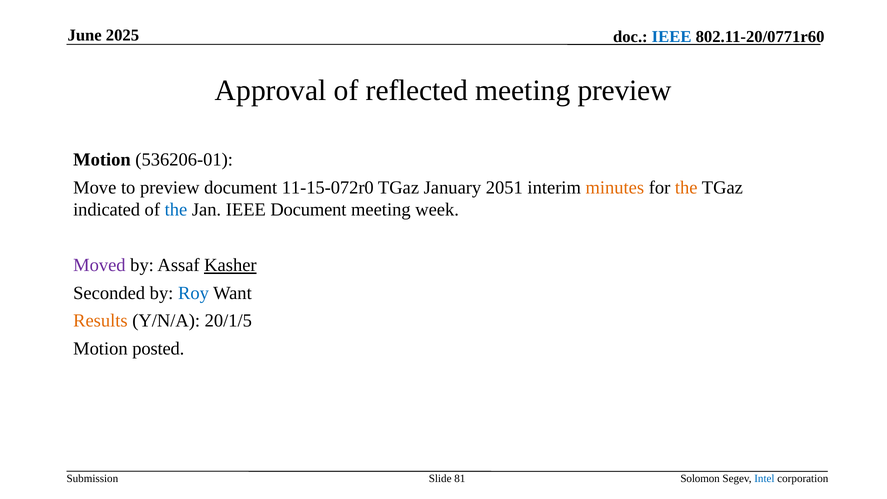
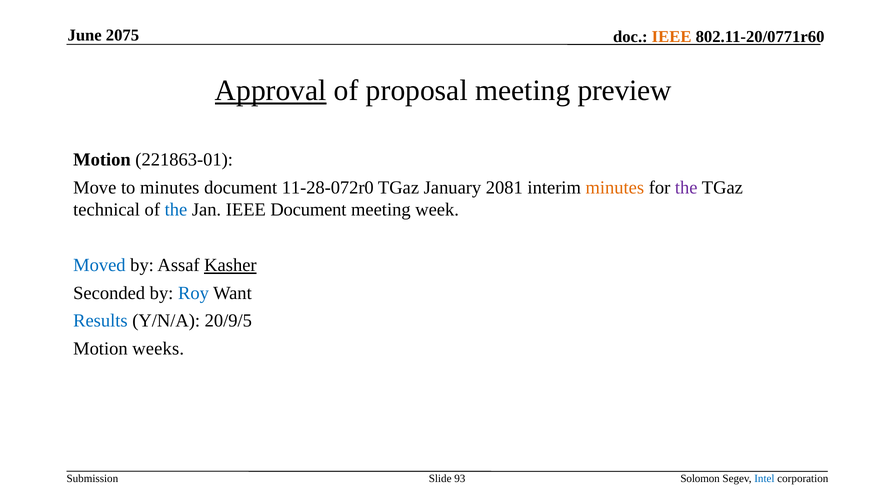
2025: 2025 -> 2075
IEEE at (672, 37) colour: blue -> orange
Approval underline: none -> present
reflected: reflected -> proposal
536206-01: 536206-01 -> 221863-01
to preview: preview -> minutes
11-15-072r0: 11-15-072r0 -> 11-28-072r0
2051: 2051 -> 2081
the at (686, 188) colour: orange -> purple
indicated: indicated -> technical
Moved colour: purple -> blue
Results colour: orange -> blue
20/1/5: 20/1/5 -> 20/9/5
posted: posted -> weeks
81: 81 -> 93
